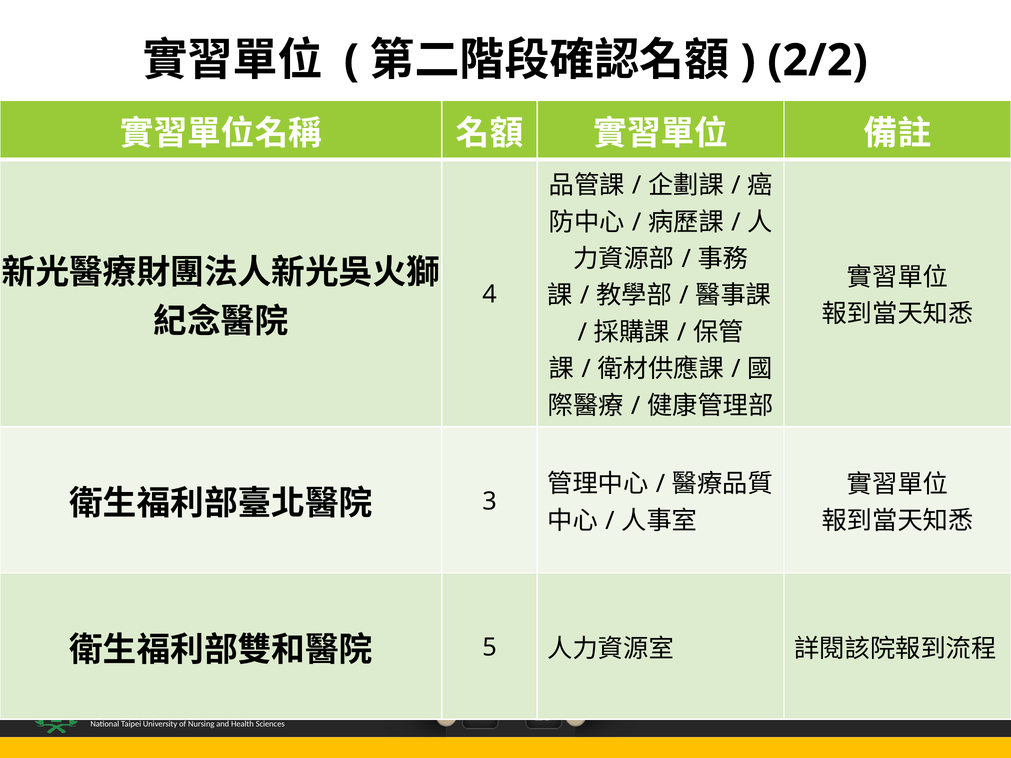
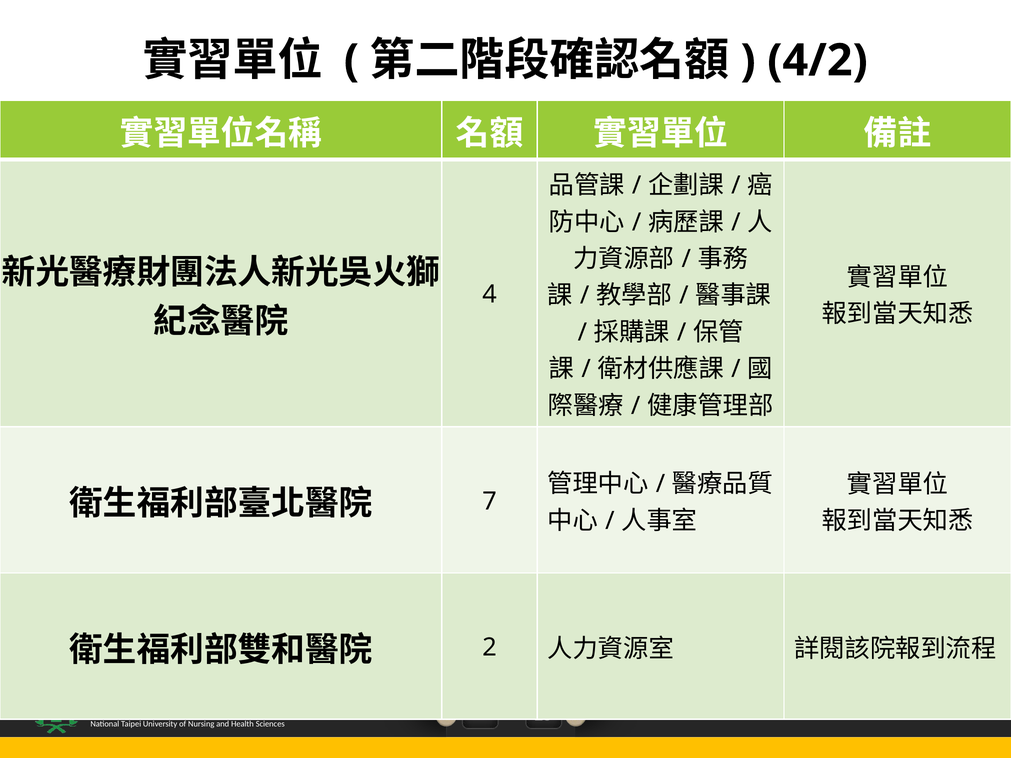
2/2: 2/2 -> 4/2
3 at (490, 501): 3 -> 7
5: 5 -> 2
